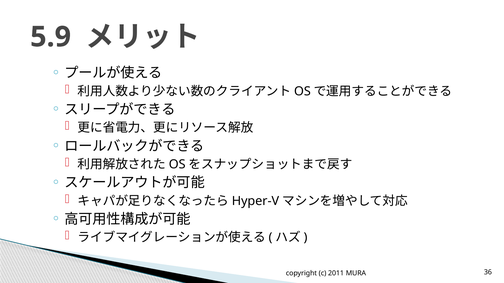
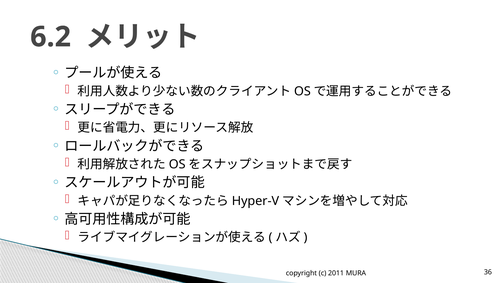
5.9: 5.9 -> 6.2
